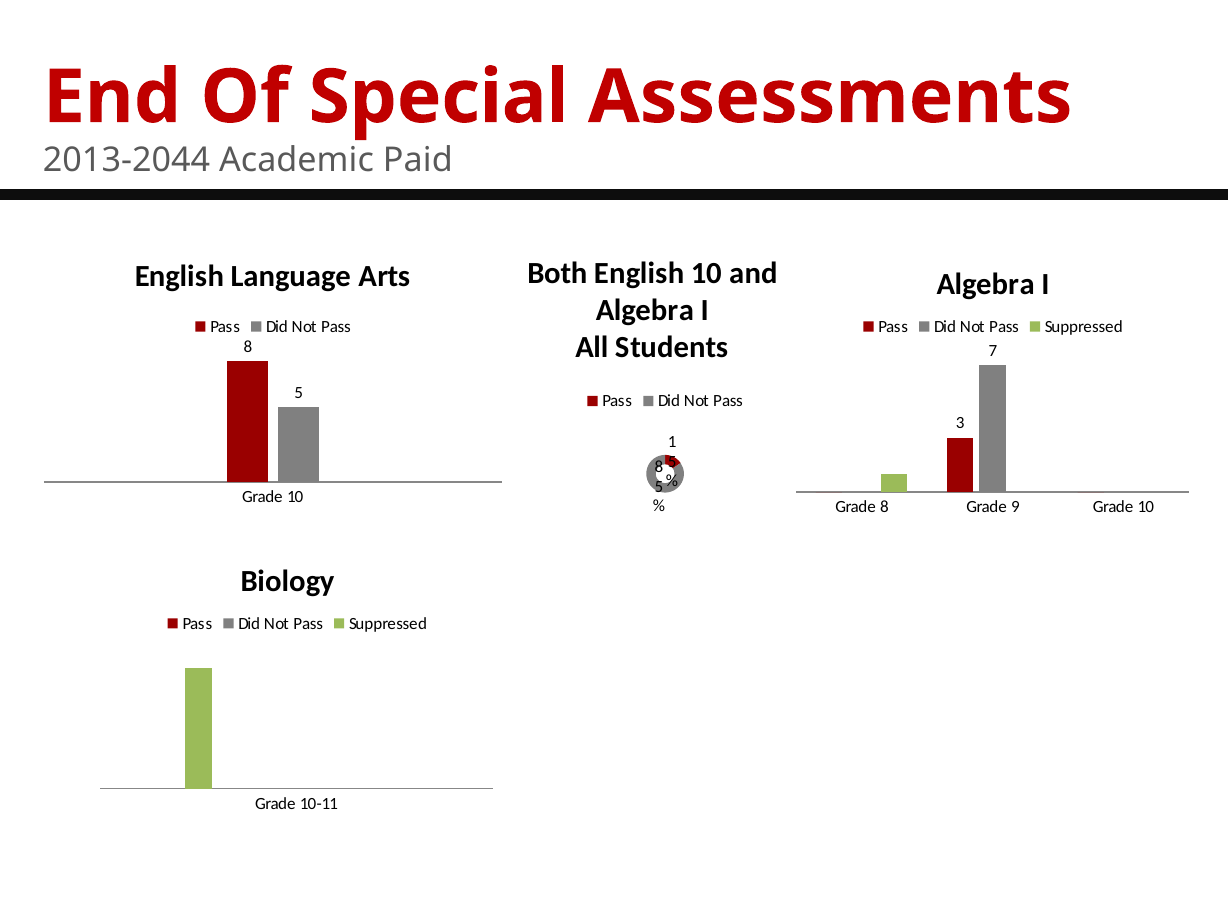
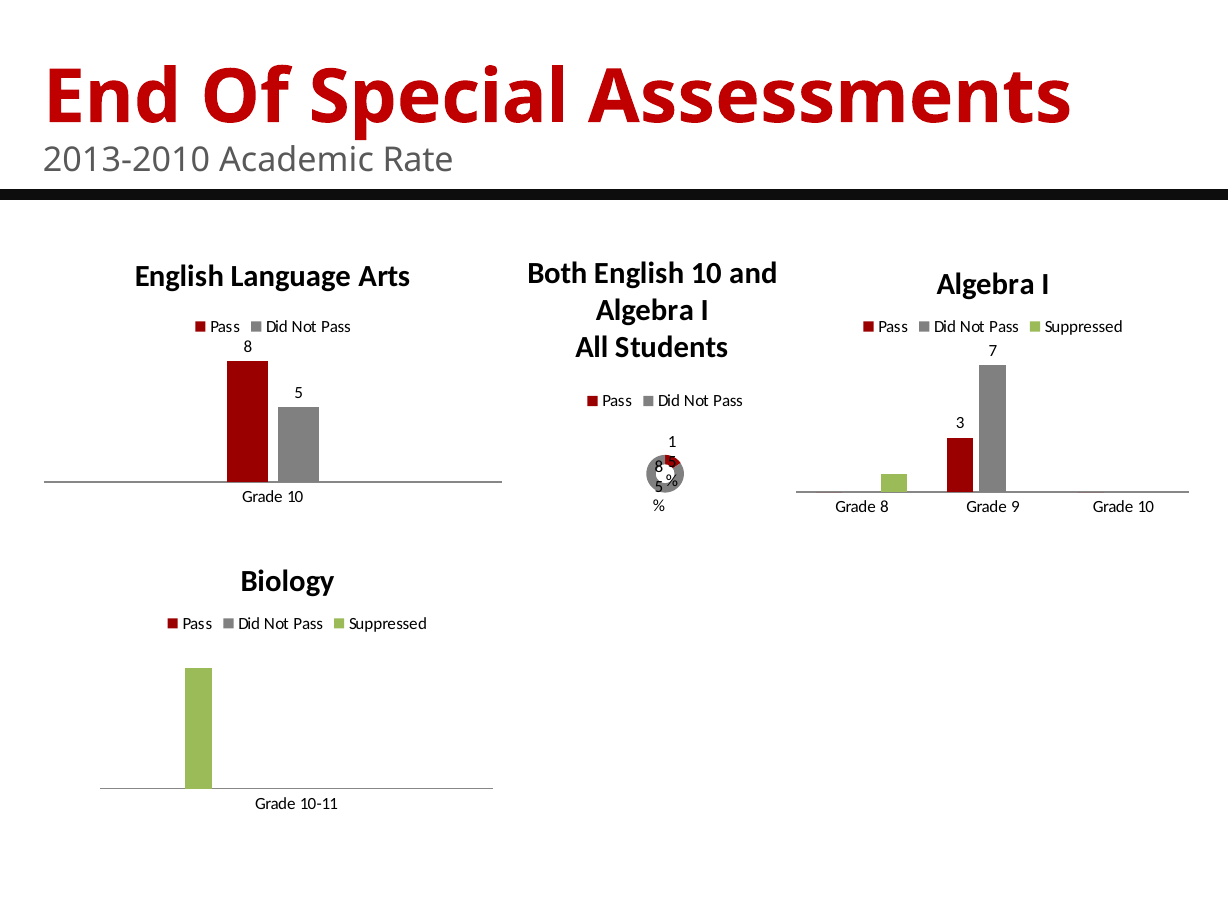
2013-2044: 2013-2044 -> 2013-2010
Paid: Paid -> Rate
